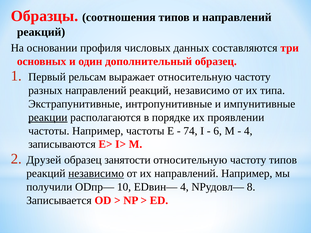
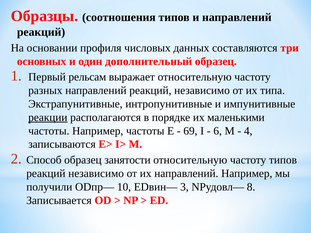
проявлении: проявлении -> маленькими
74: 74 -> 69
Друзей: Друзей -> Способ
независимо at (96, 174) underline: present -> none
EDвин— 4: 4 -> 3
